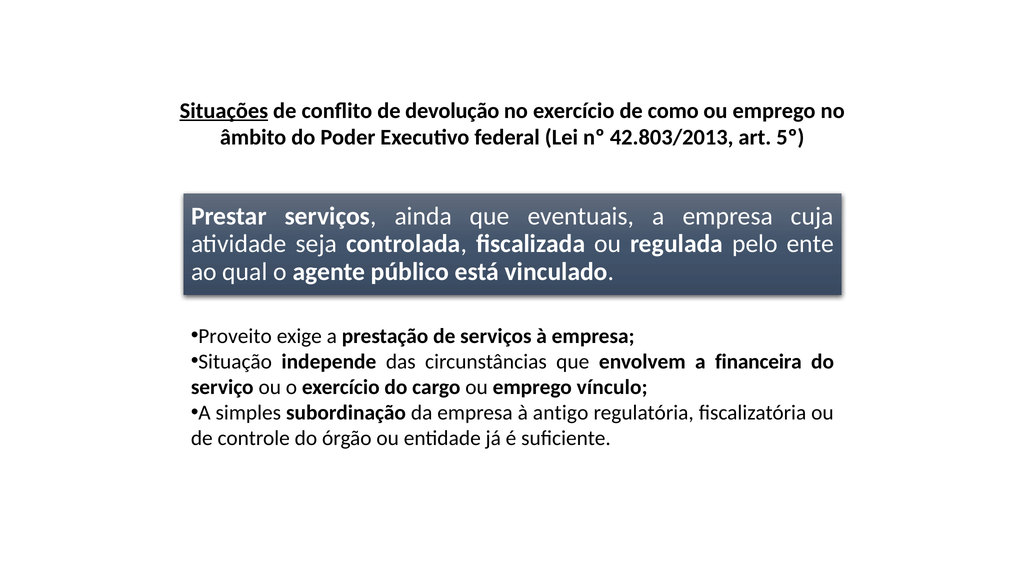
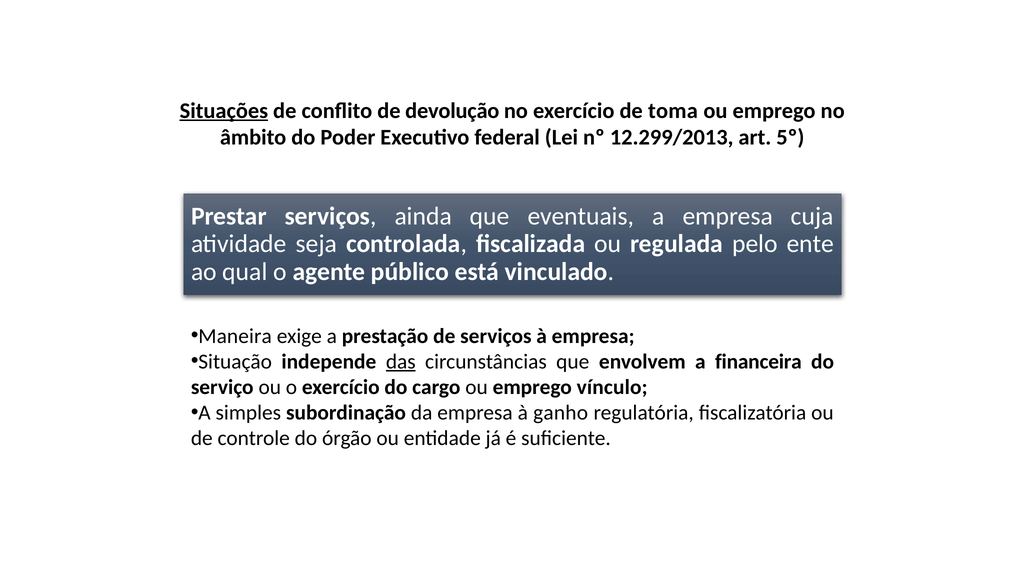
como: como -> toma
42.803/2013: 42.803/2013 -> 12.299/2013
Proveito: Proveito -> Maneira
das underline: none -> present
antigo: antigo -> ganho
